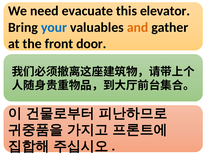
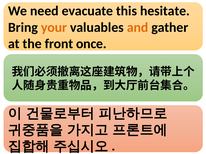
elevator: elevator -> hesitate
your colour: blue -> orange
door: door -> once
